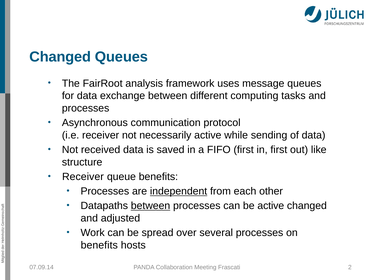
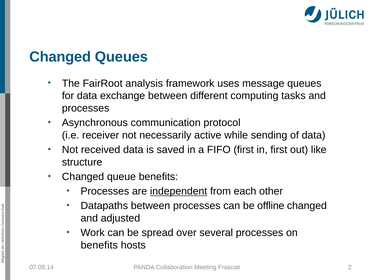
Receiver at (83, 177): Receiver -> Changed
between at (151, 206) underline: present -> none
be active: active -> offline
